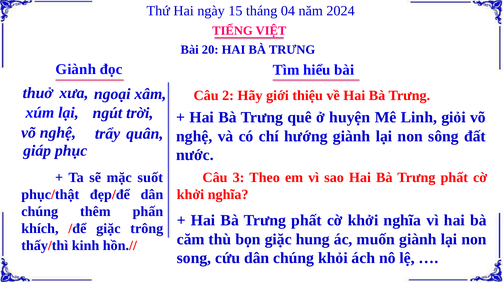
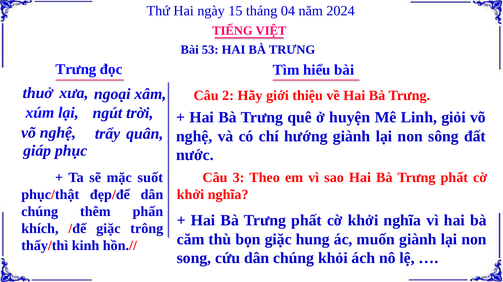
20: 20 -> 53
Giành at (76, 70): Giành -> Trưng
